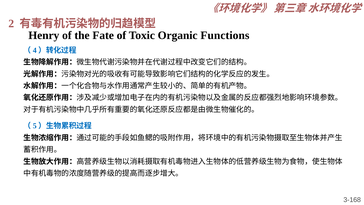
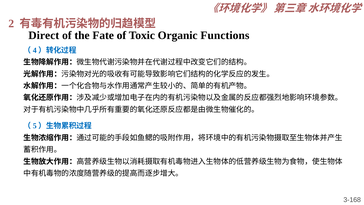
Henry: Henry -> Direct
